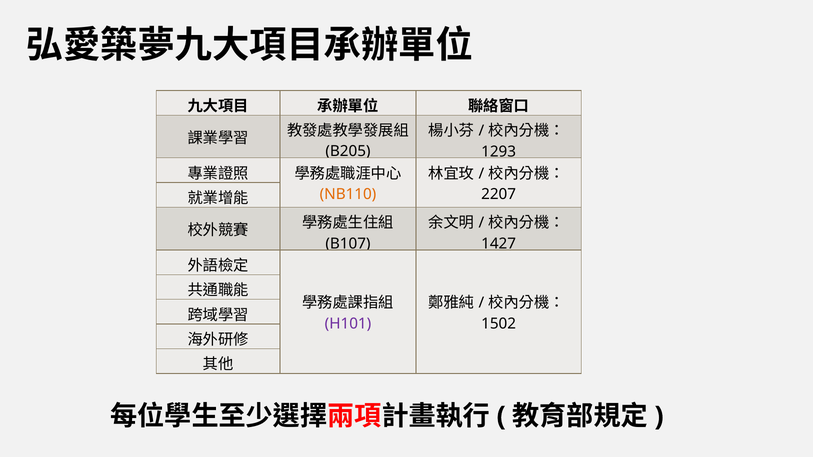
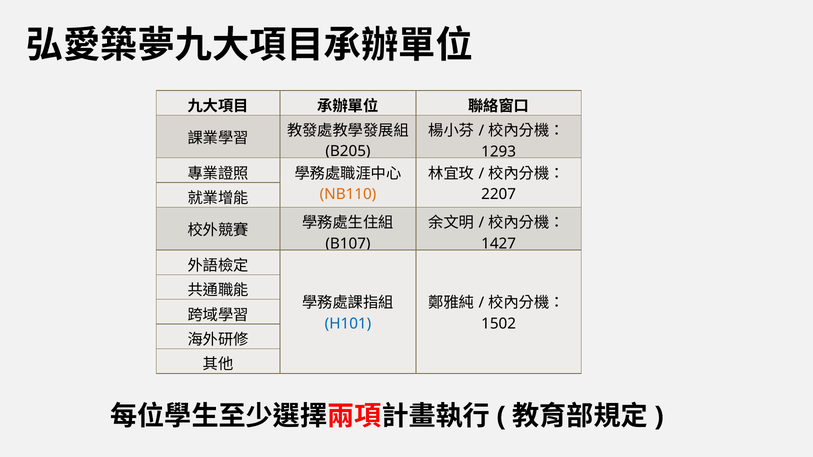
H101 colour: purple -> blue
